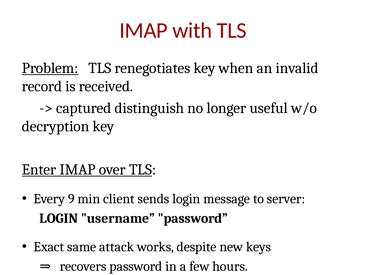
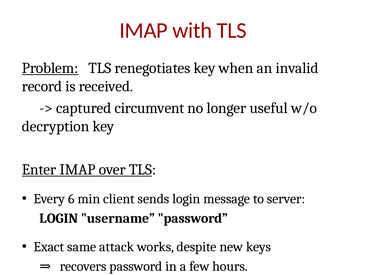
distinguish: distinguish -> circumvent
9: 9 -> 6
